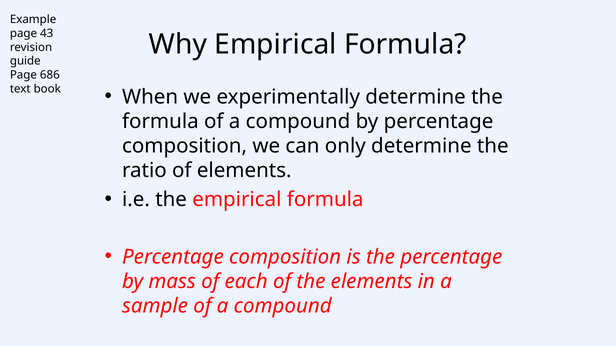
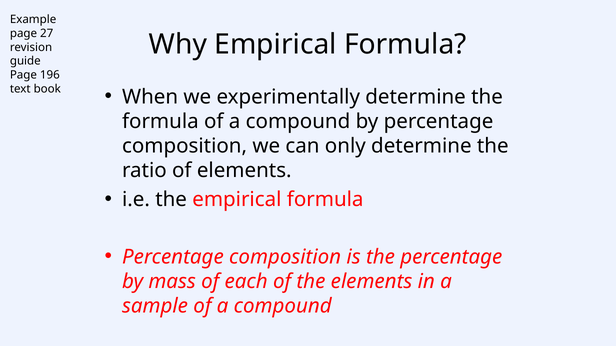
43: 43 -> 27
686: 686 -> 196
